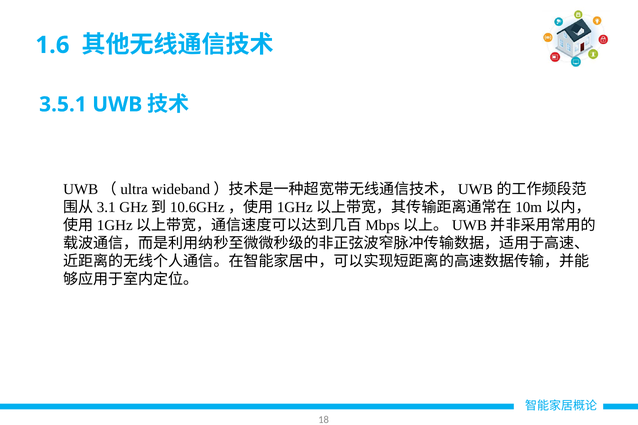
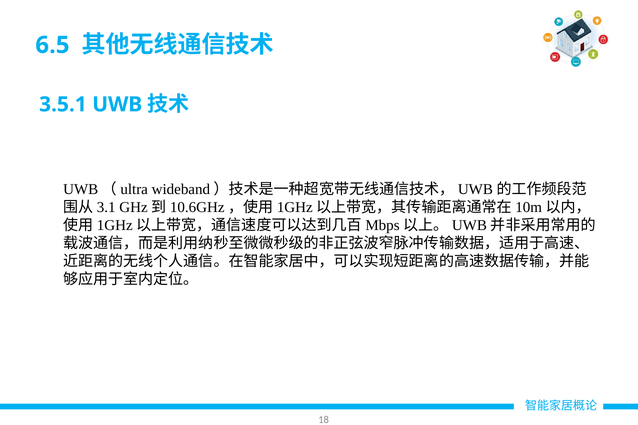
1.6: 1.6 -> 6.5
